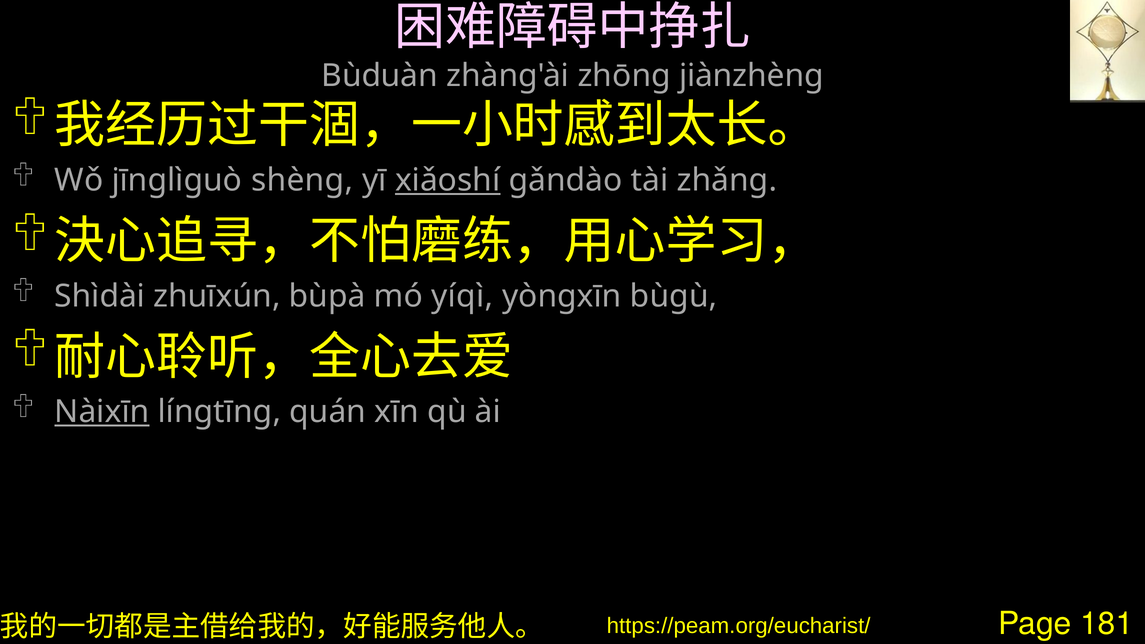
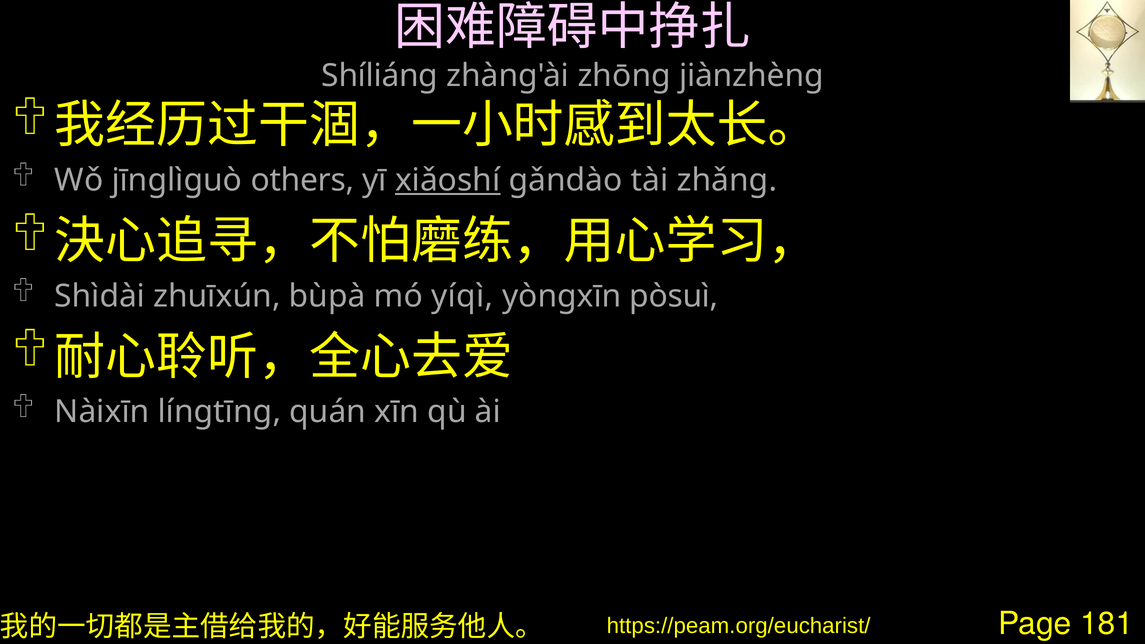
Bùduàn: Bùduàn -> Shíliáng
shèng: shèng -> others
bùgù: bùgù -> pòsuì
Nàixīn underline: present -> none
